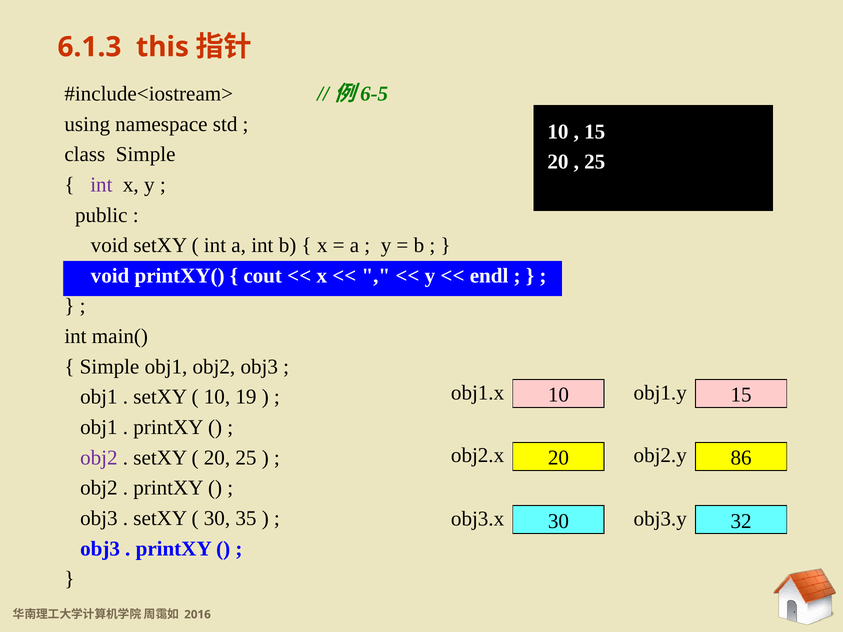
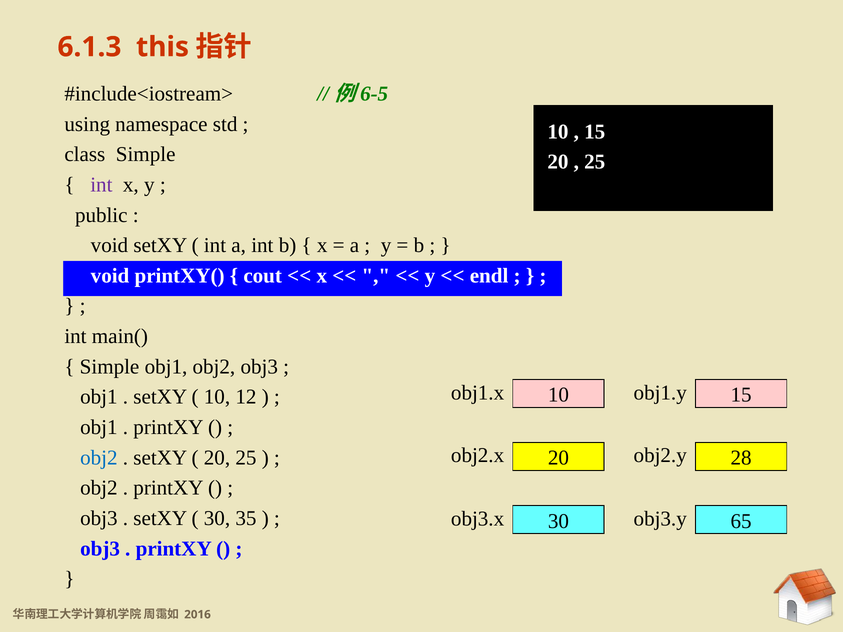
19: 19 -> 12
obj2 at (99, 458) colour: purple -> blue
86: 86 -> 28
32: 32 -> 65
